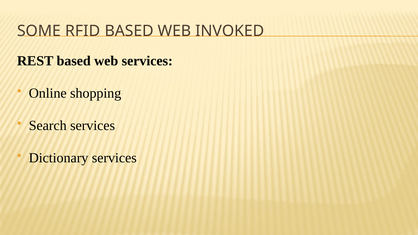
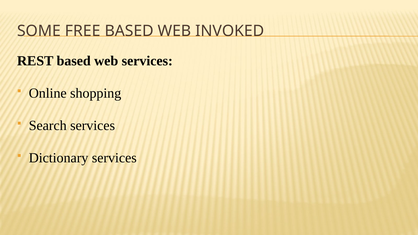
RFID: RFID -> FREE
